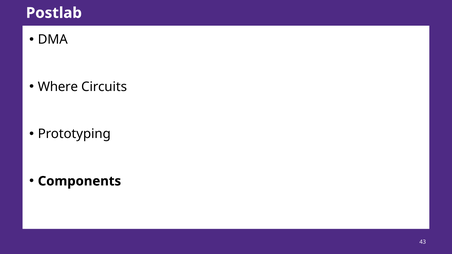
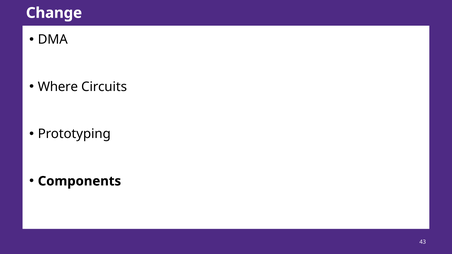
Postlab: Postlab -> Change
